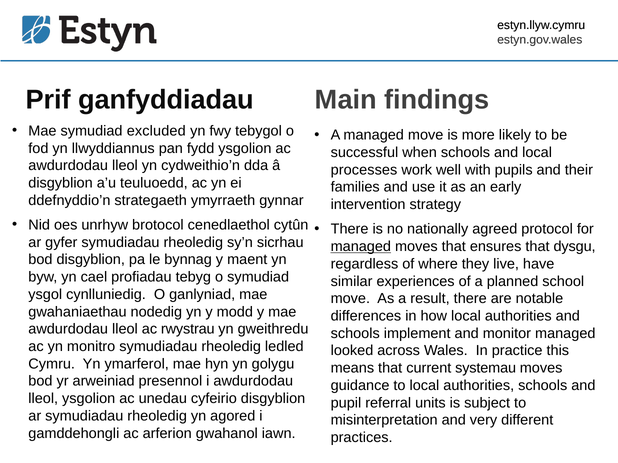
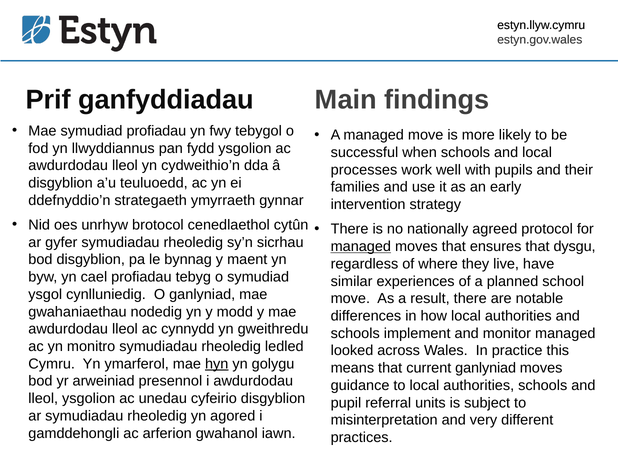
symudiad excluded: excluded -> profiadau
rwystrau: rwystrau -> cynnydd
hyn underline: none -> present
current systemau: systemau -> ganlyniad
